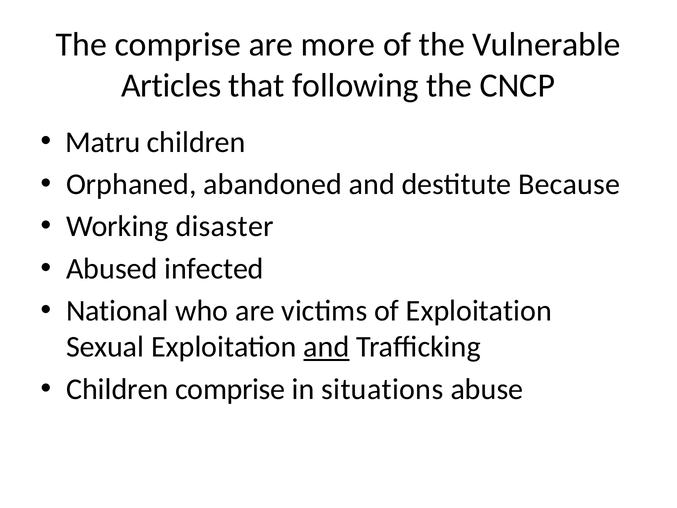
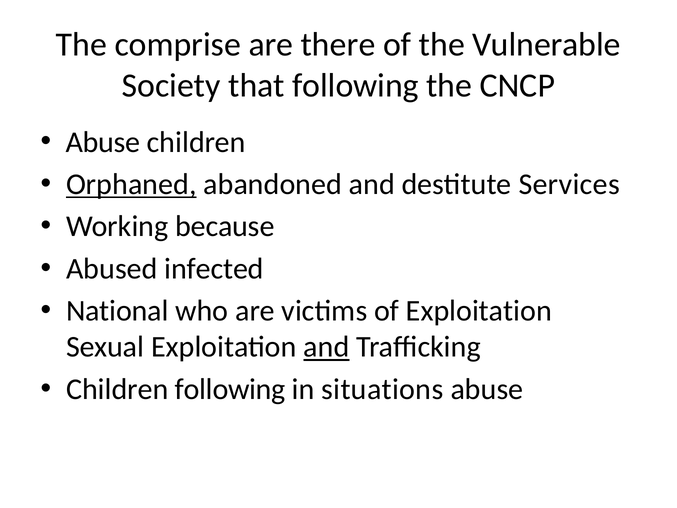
more: more -> there
Articles: Articles -> Society
Matru at (103, 142): Matru -> Abuse
Orphaned underline: none -> present
Because: Because -> Services
disaster: disaster -> because
Children comprise: comprise -> following
